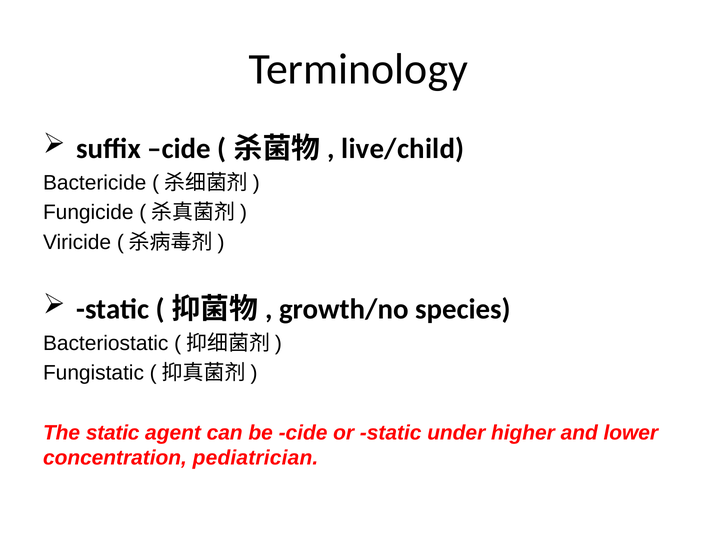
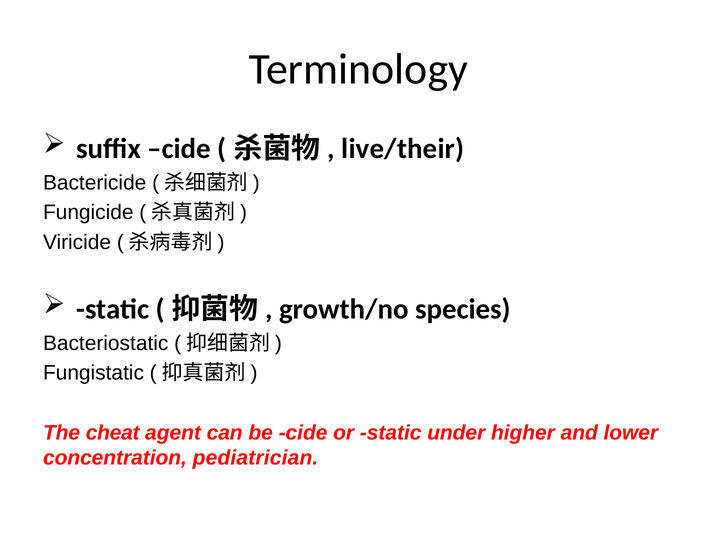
live/child: live/child -> live/their
The static: static -> cheat
